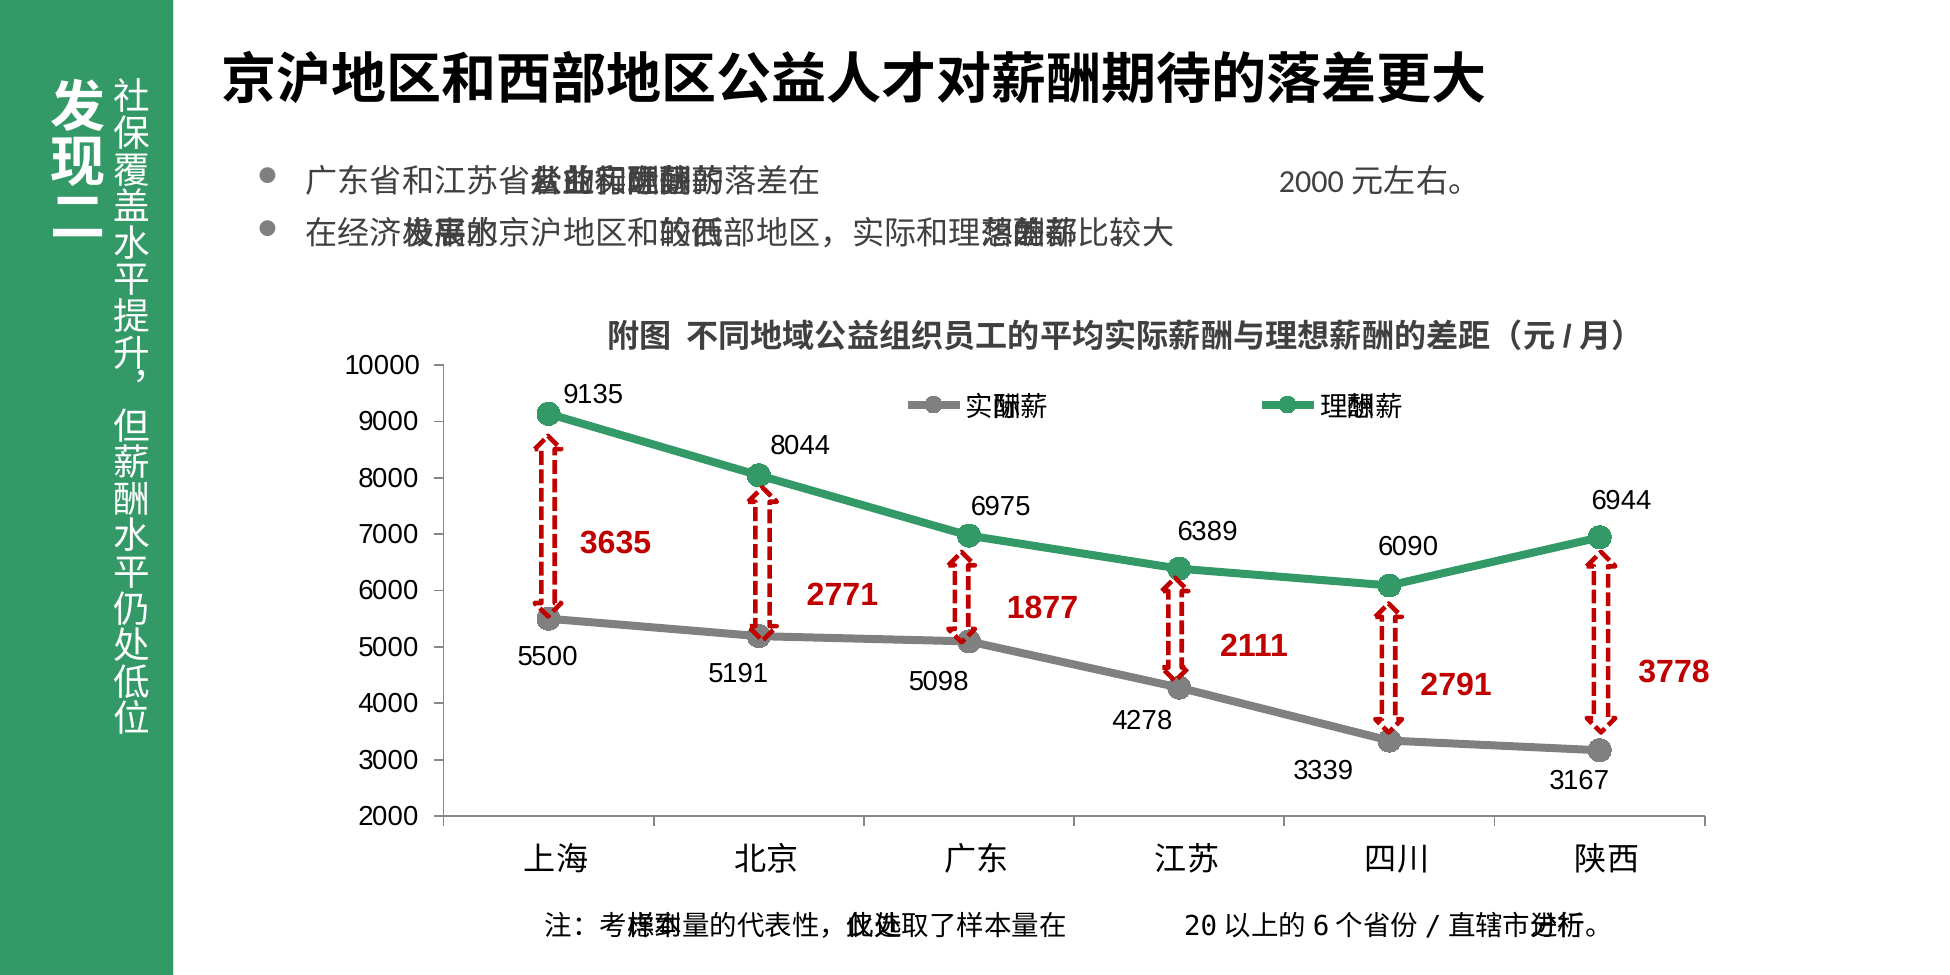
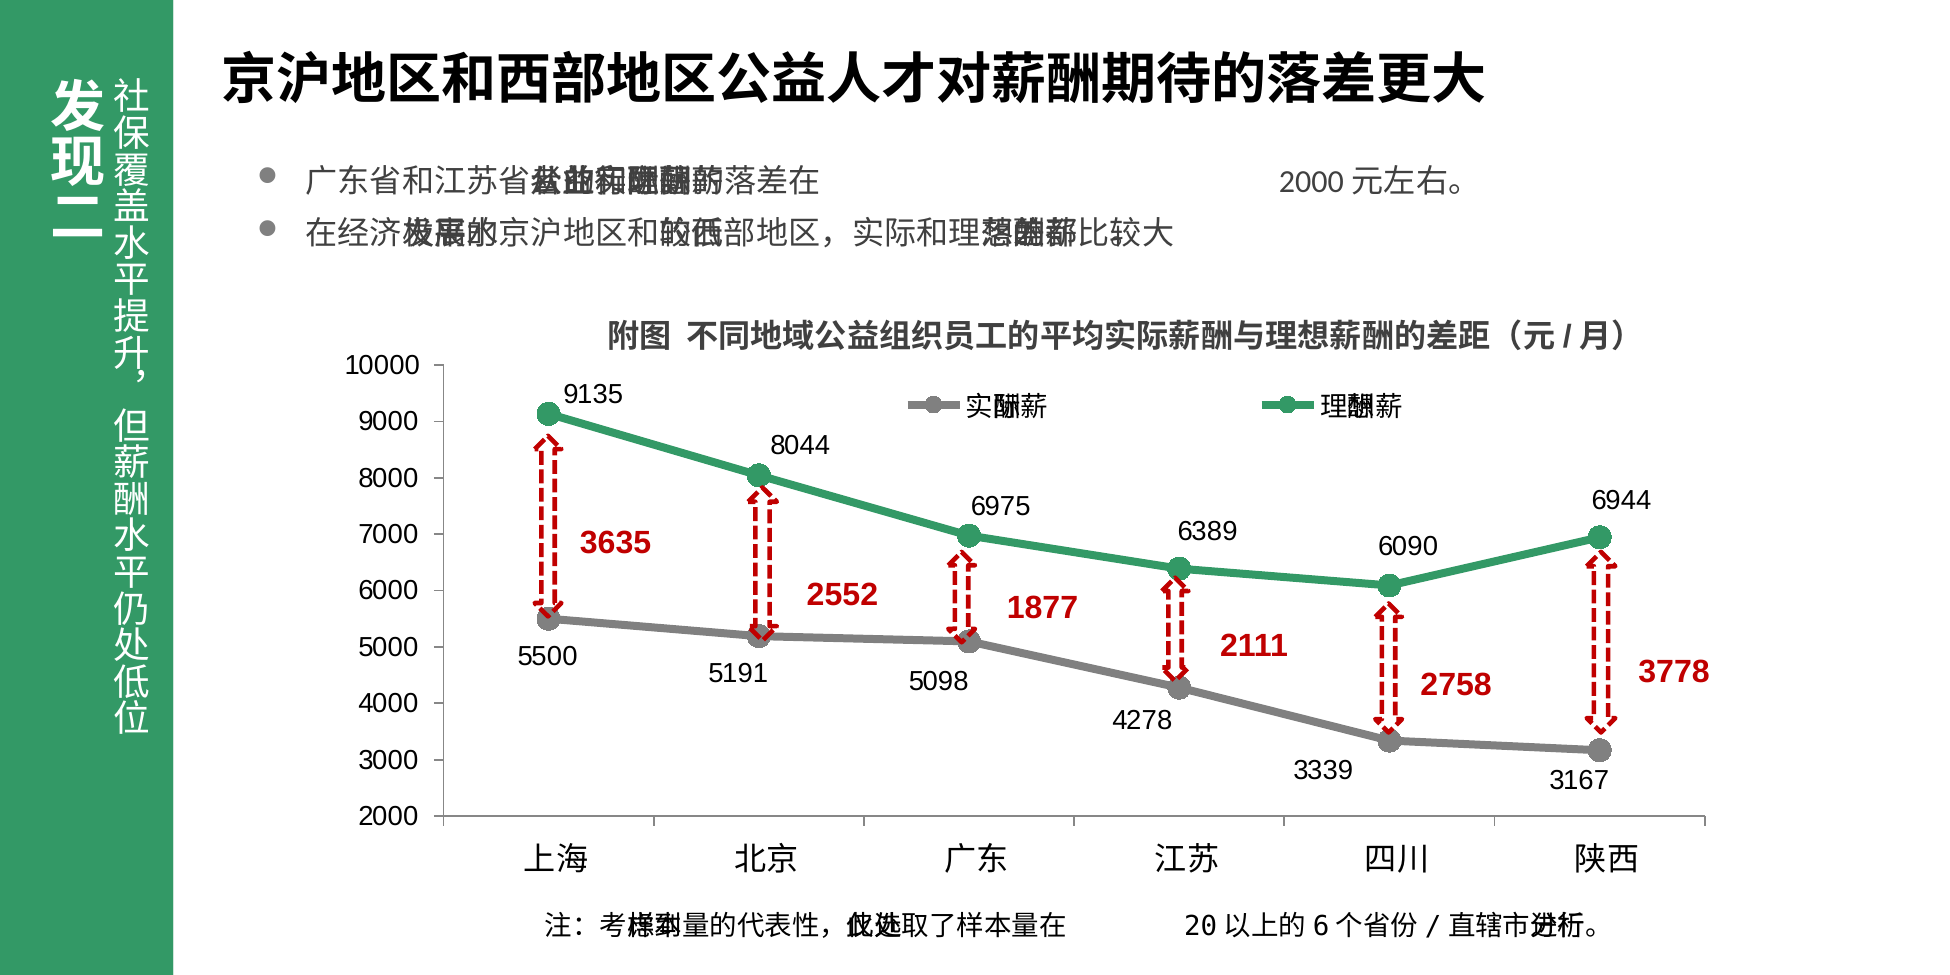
2771: 2771 -> 2552
2791: 2791 -> 2758
